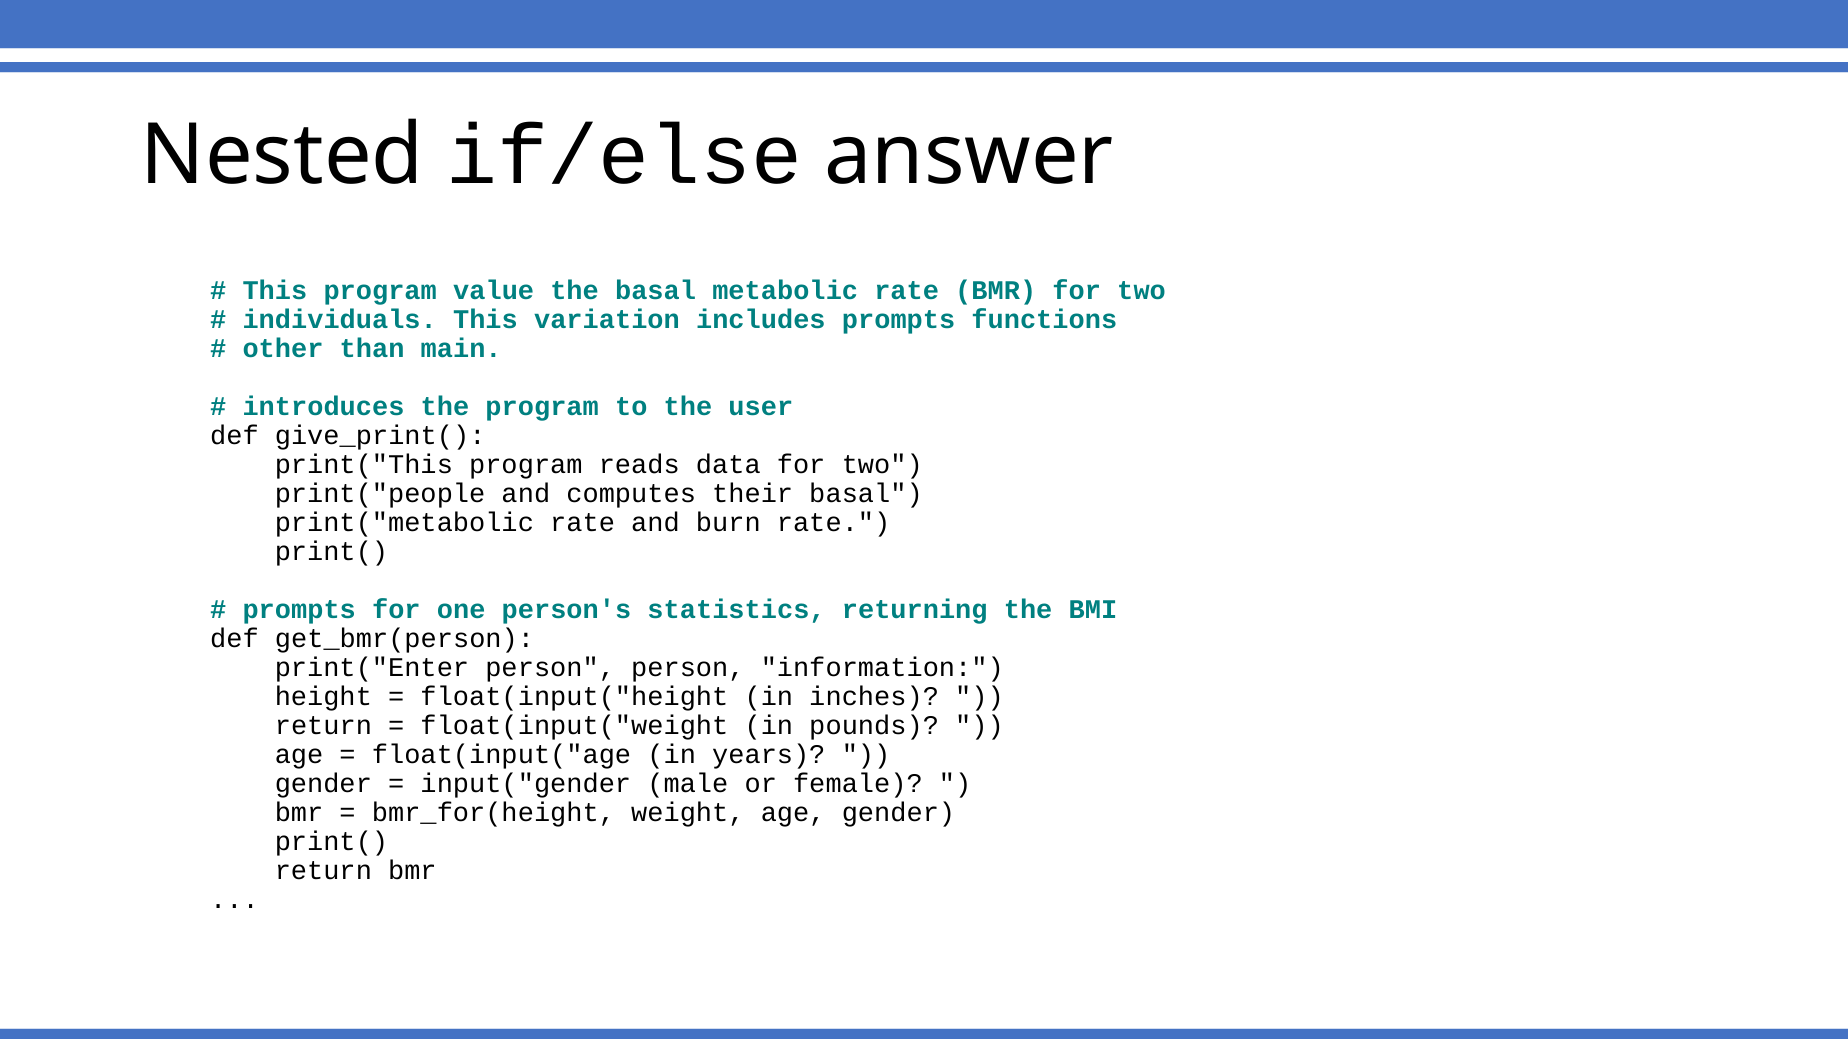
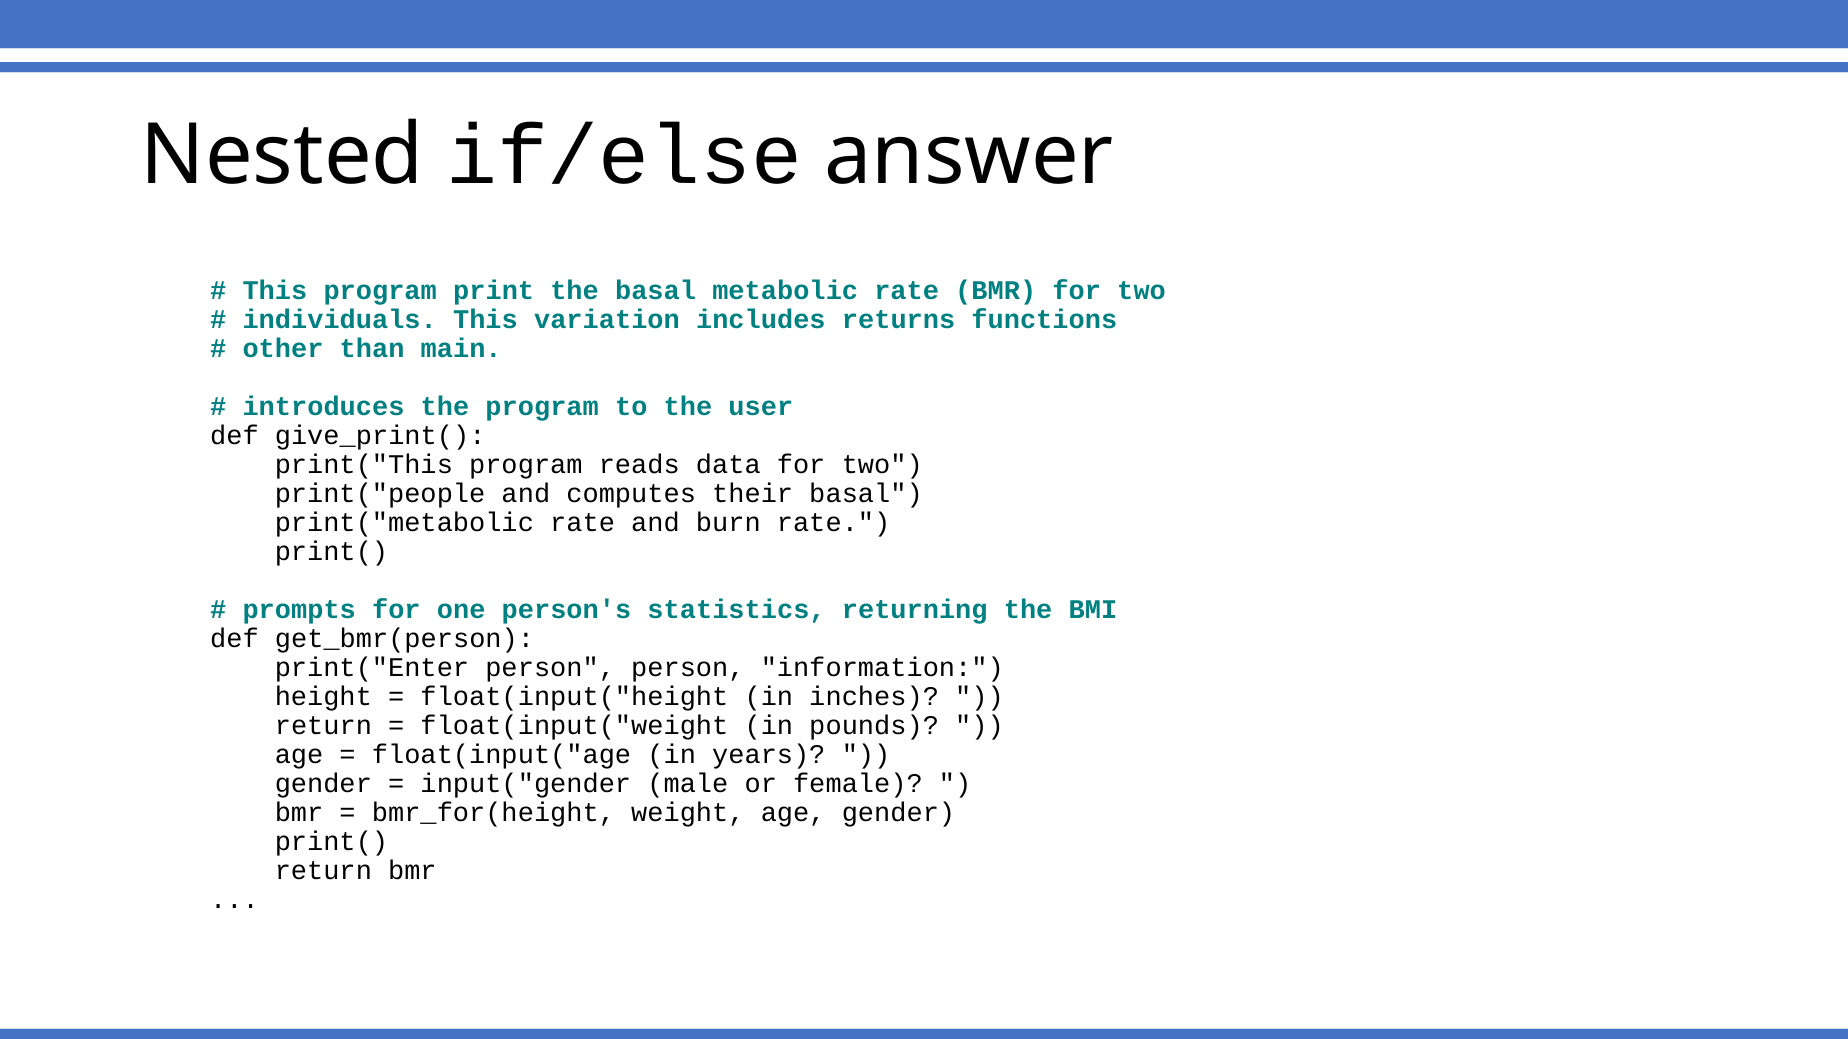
value: value -> print
includes prompts: prompts -> returns
